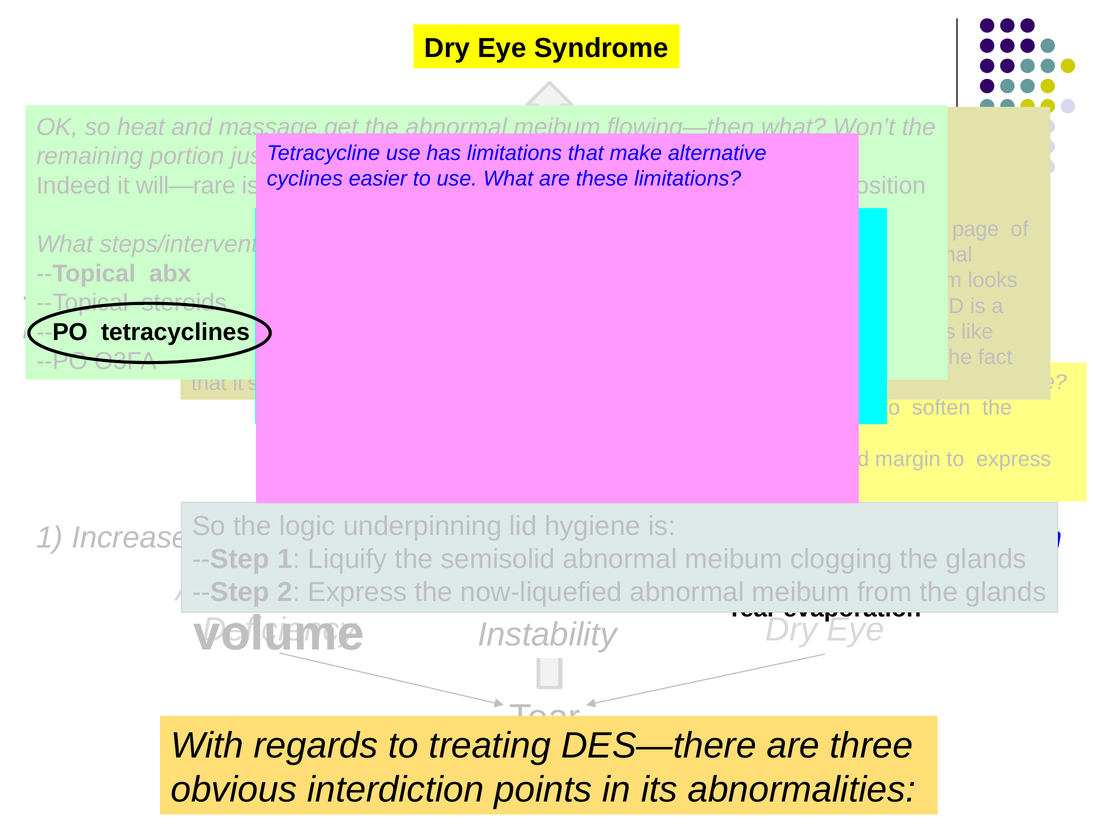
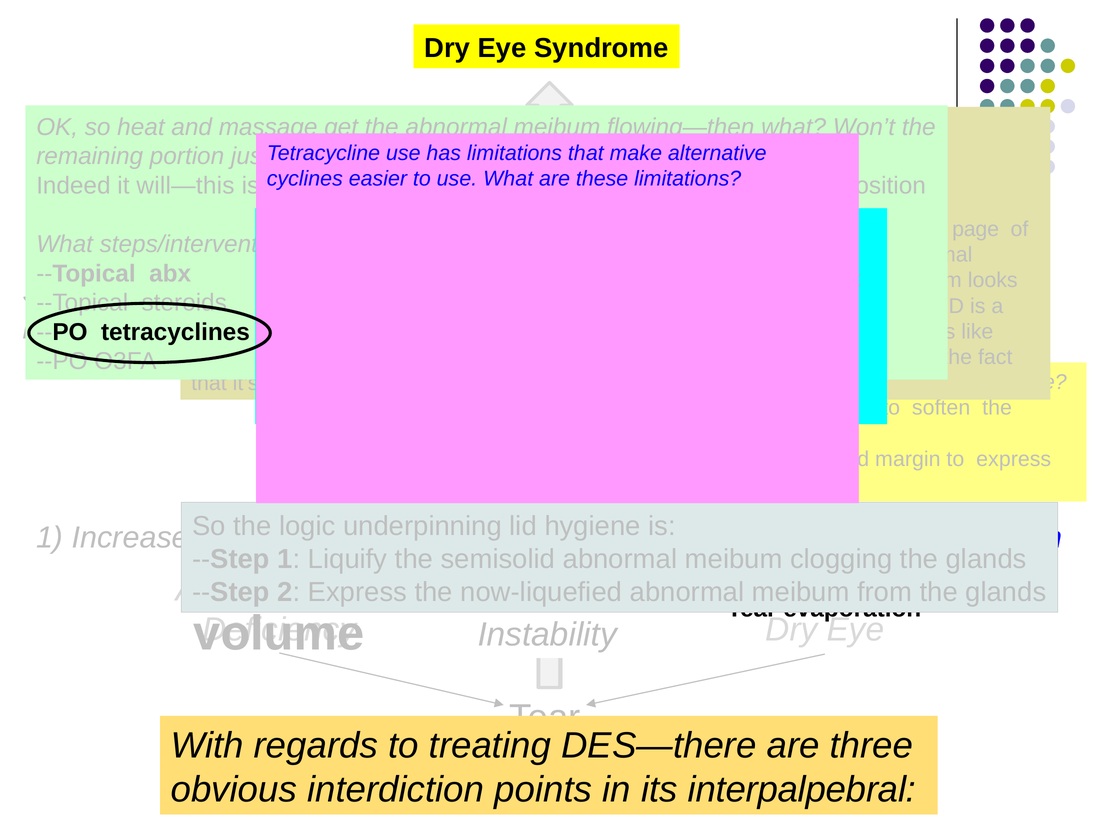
will—rare: will—rare -> will—this
abnormalities: abnormalities -> interpalpebral
